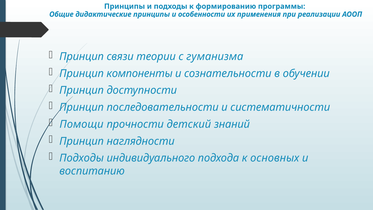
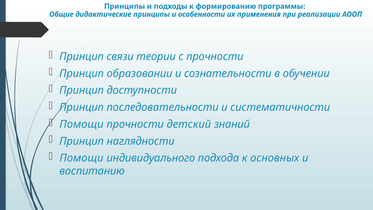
с гуманизма: гуманизма -> прочности
компоненты: компоненты -> образовании
Подходы at (82, 158): Подходы -> Помощи
